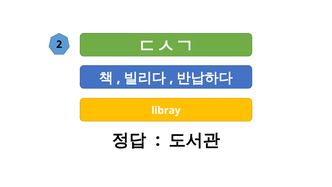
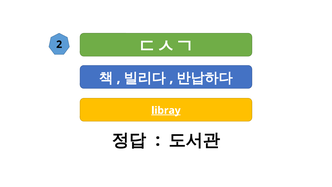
libray underline: none -> present
